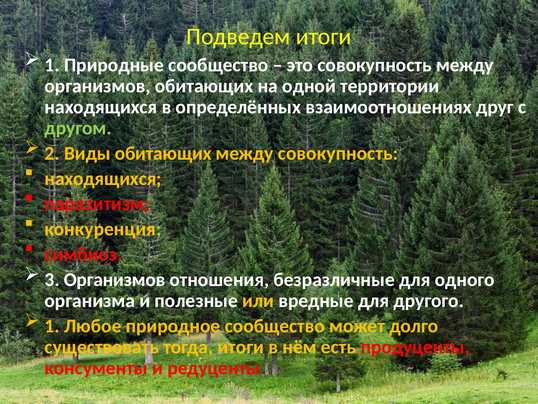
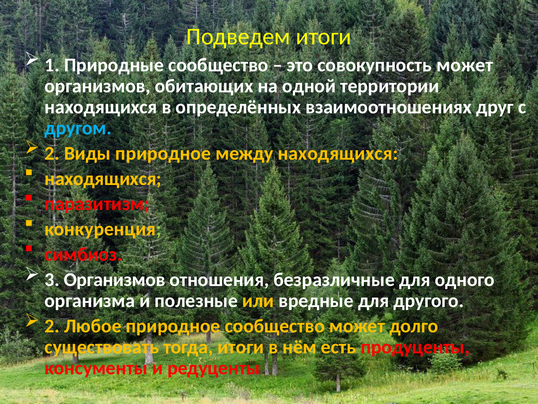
совокупность между: между -> может
другом colour: light green -> light blue
Виды обитающих: обитающих -> природное
между совокупность: совокупность -> находящихся
1 at (52, 326): 1 -> 2
